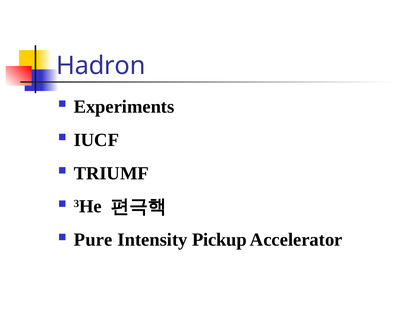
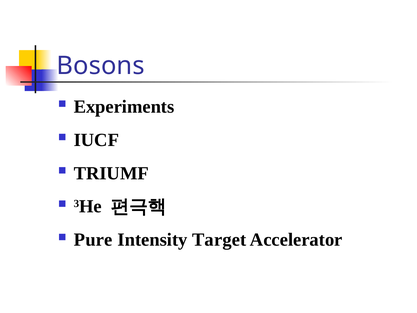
Hadron: Hadron -> Bosons
Pickup: Pickup -> Target
